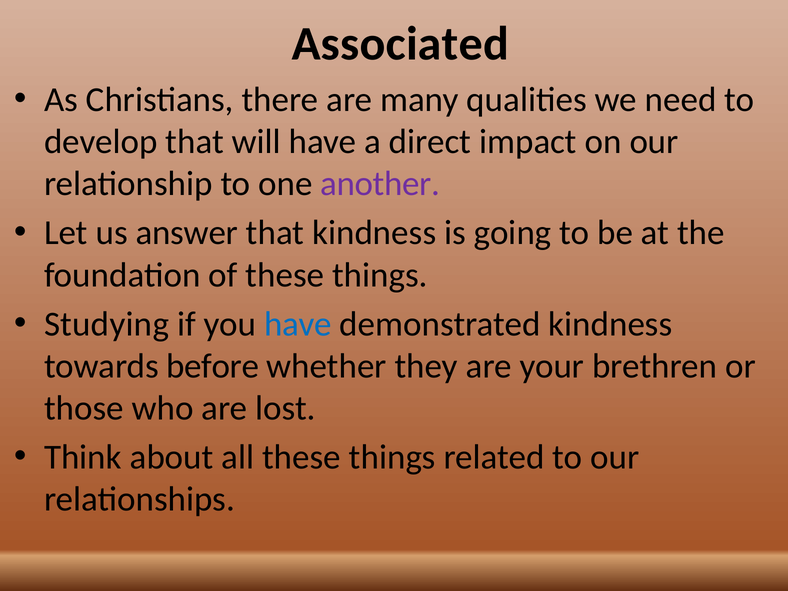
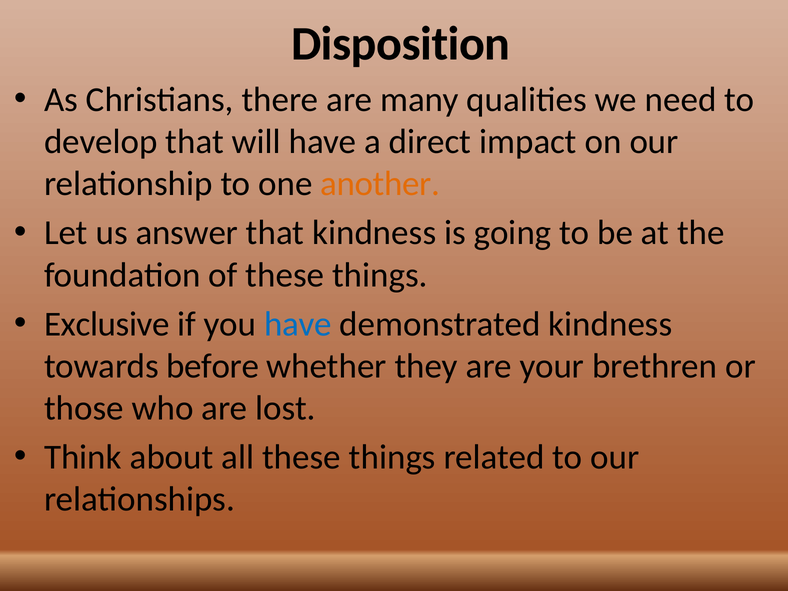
Associated: Associated -> Disposition
another colour: purple -> orange
Studying: Studying -> Exclusive
